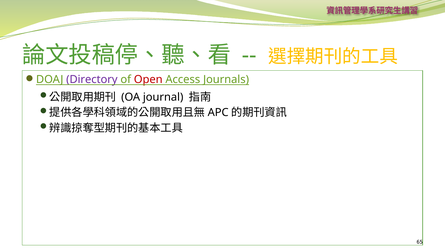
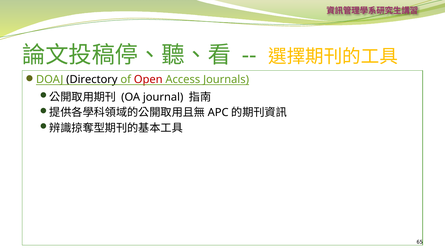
Directory colour: purple -> black
